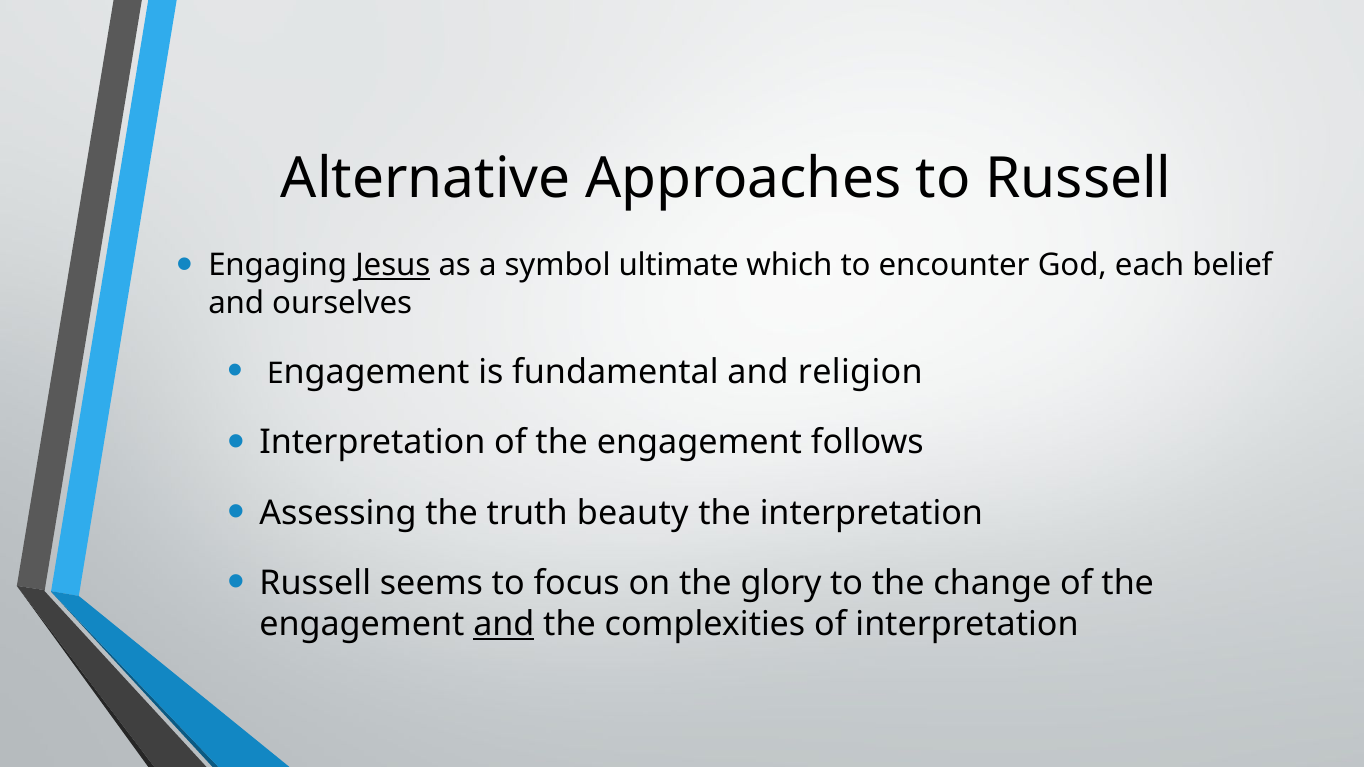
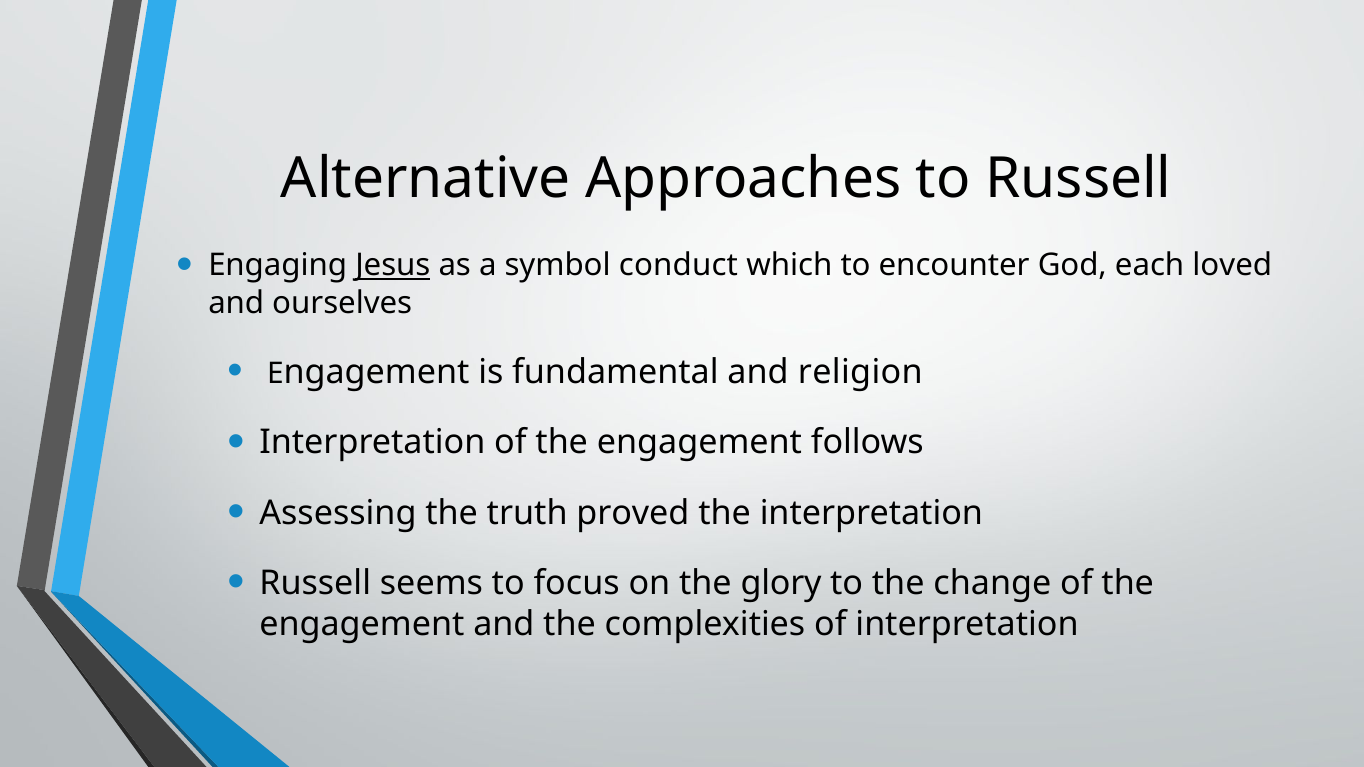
ultimate: ultimate -> conduct
belief: belief -> loved
beauty: beauty -> proved
and at (504, 624) underline: present -> none
